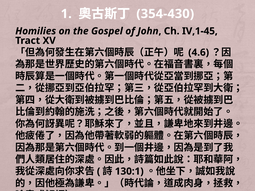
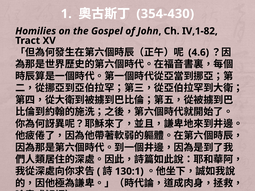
IV,1-45: IV,1-45 -> IV,1-82
